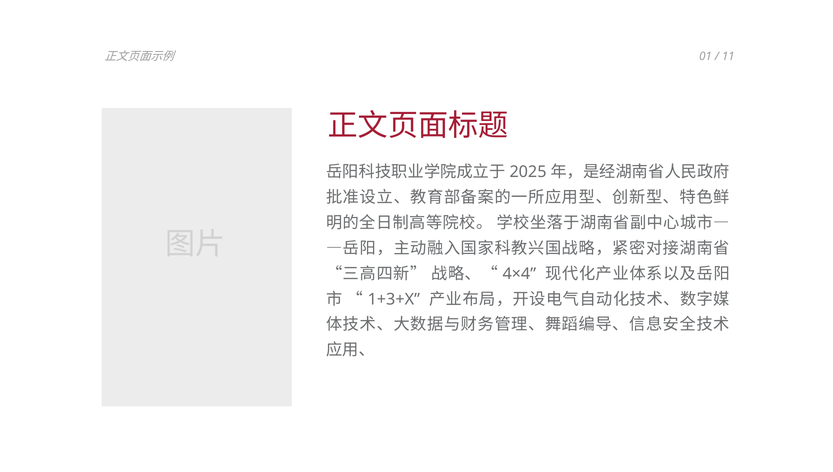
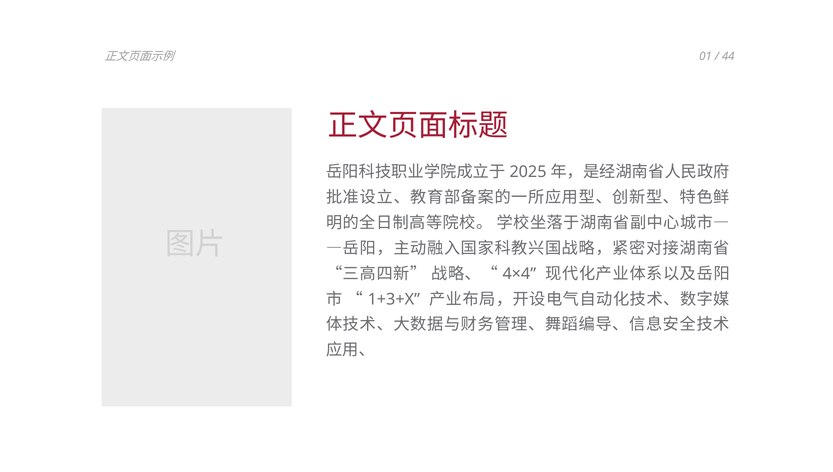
11: 11 -> 44
